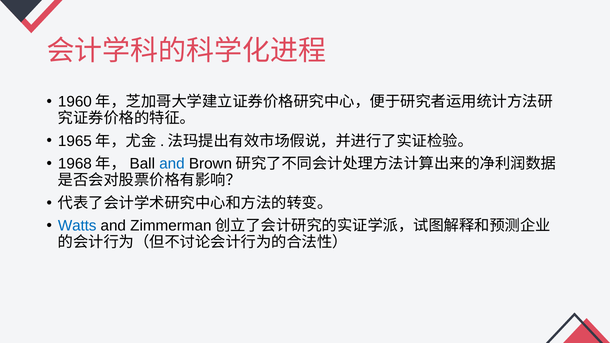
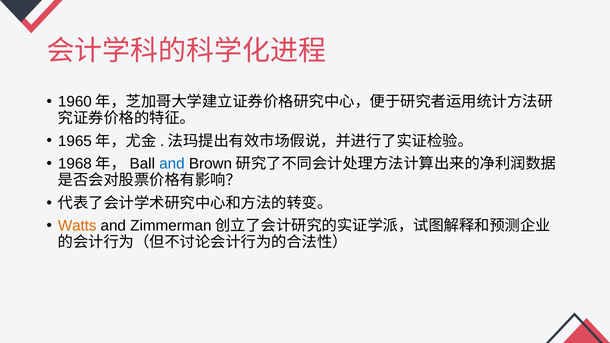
Watts colour: blue -> orange
